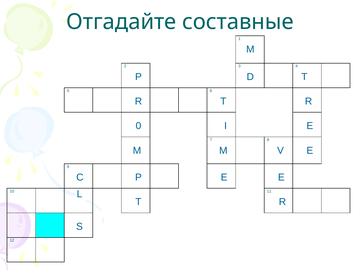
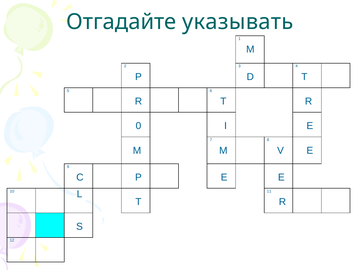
составные: составные -> указывать
